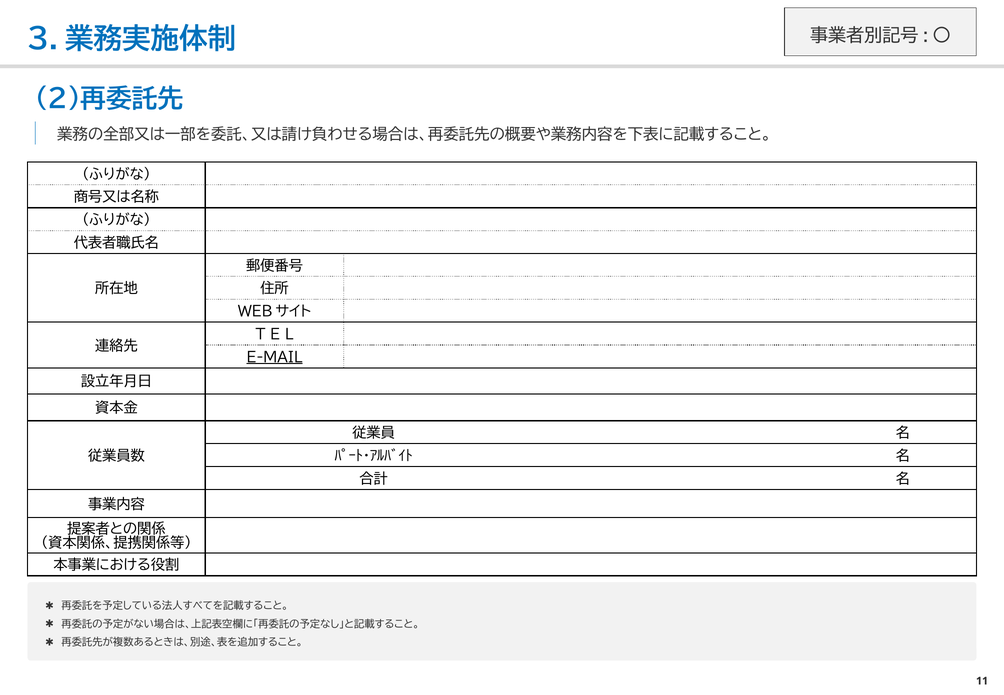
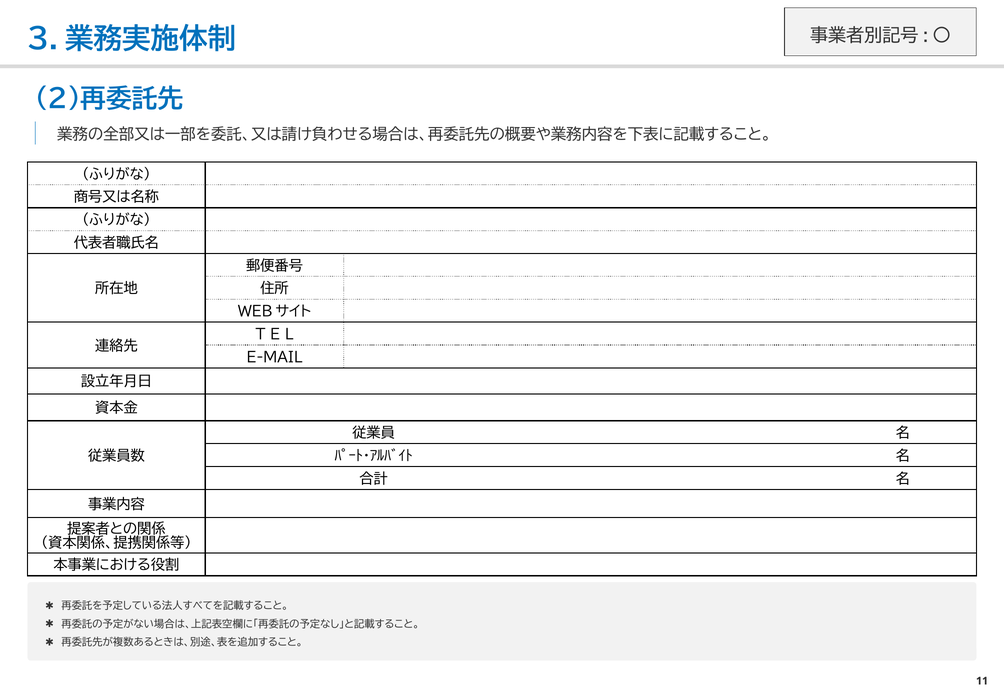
E-MAIL underline: present -> none
